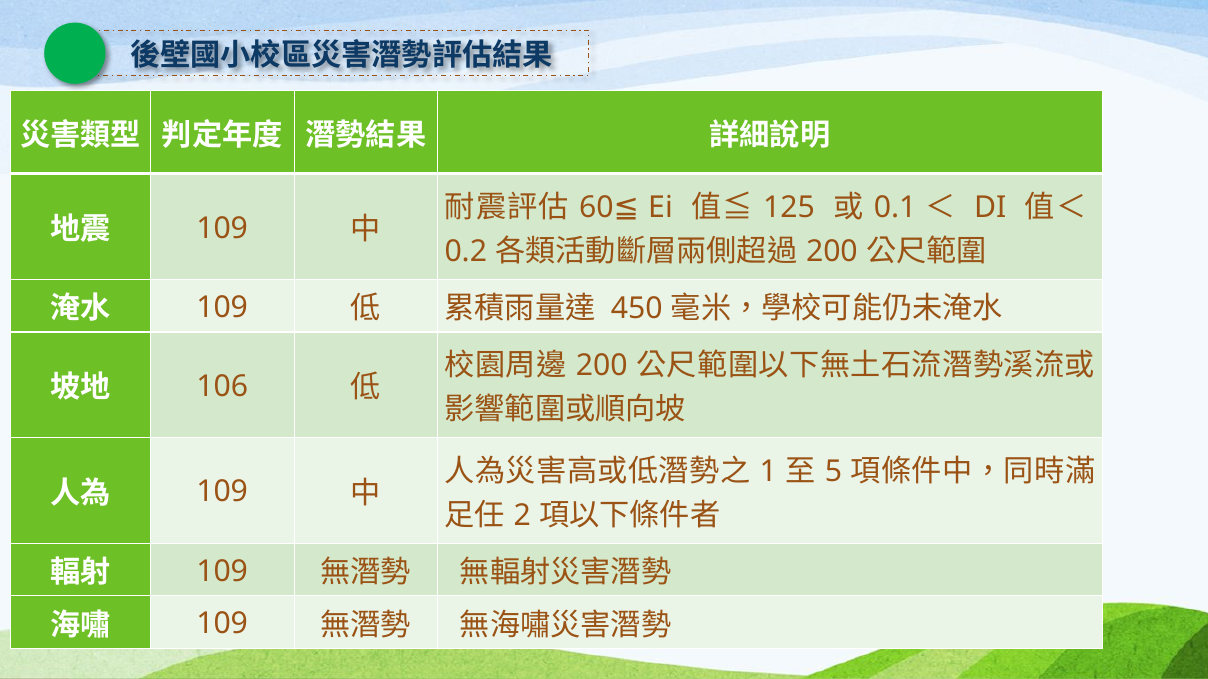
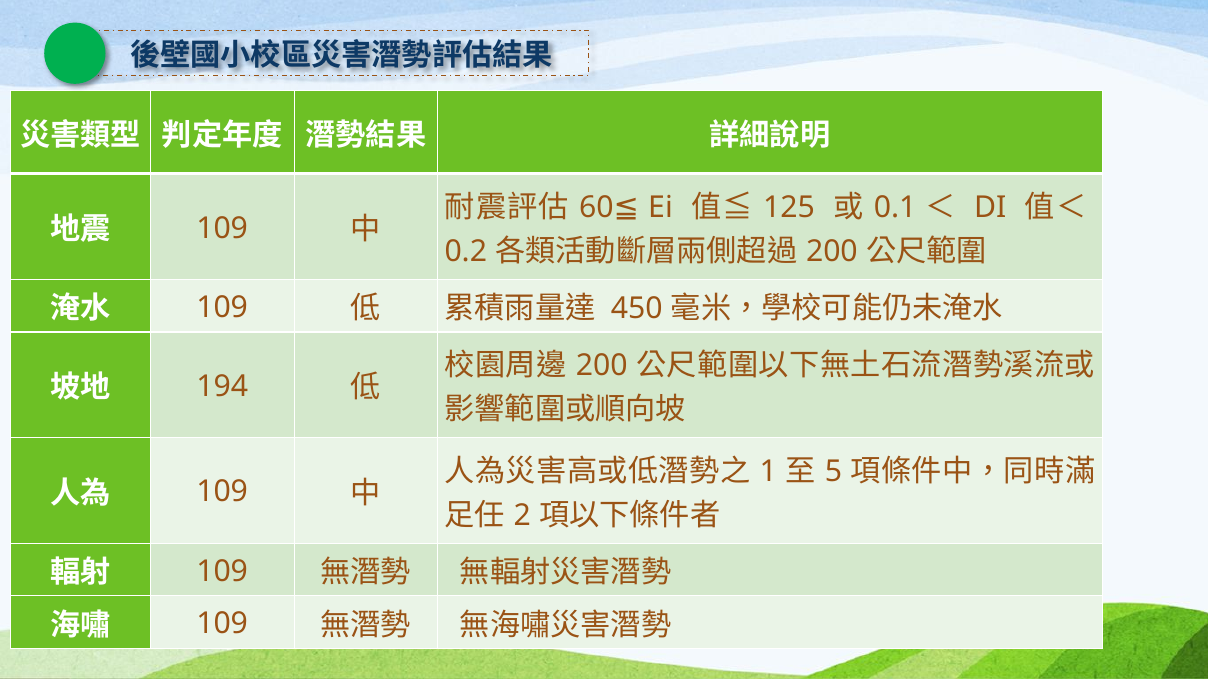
106: 106 -> 194
